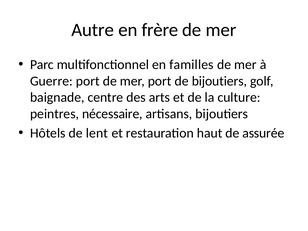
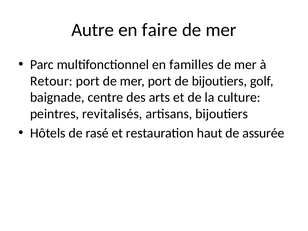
frère: frère -> faire
Guerre: Guerre -> Retour
nécessaire: nécessaire -> revitalisés
lent: lent -> rasé
